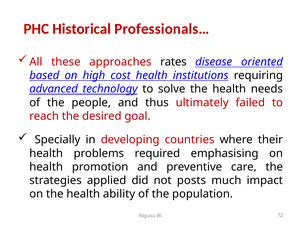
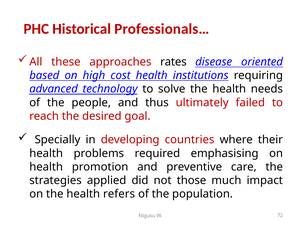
posts: posts -> those
ability: ability -> refers
